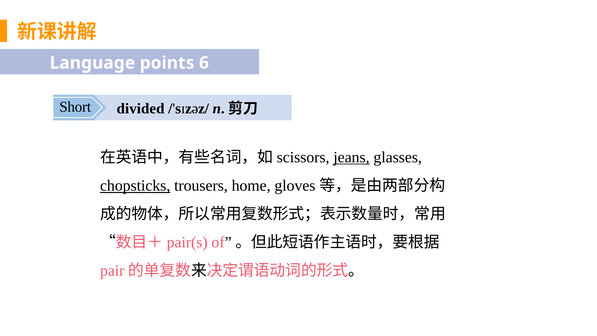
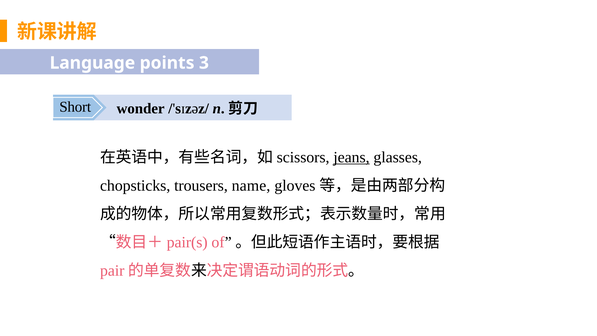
6: 6 -> 3
divided: divided -> wonder
chopsticks underline: present -> none
home: home -> name
